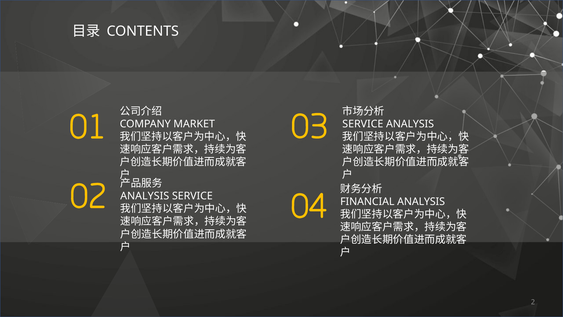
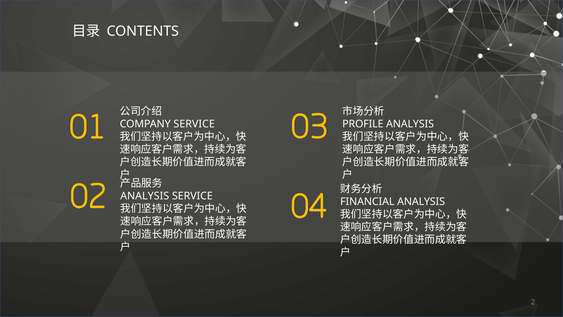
COMPANY MARKET: MARKET -> SERVICE
SERVICE at (363, 124): SERVICE -> PROFILE
